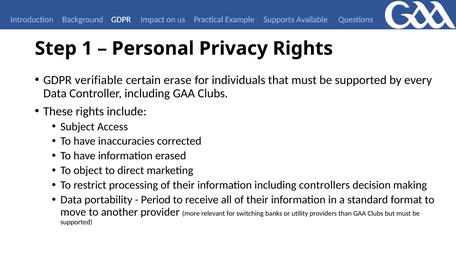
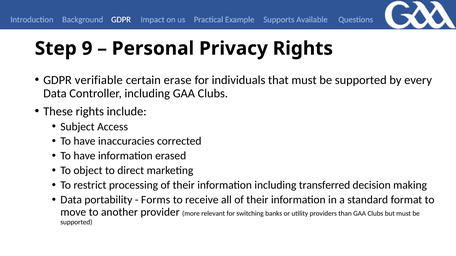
1: 1 -> 9
controllers: controllers -> transferred
Period: Period -> Forms
